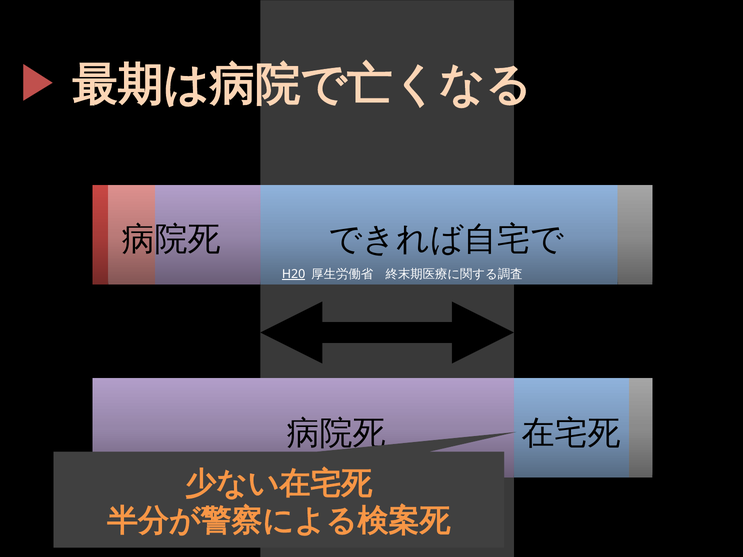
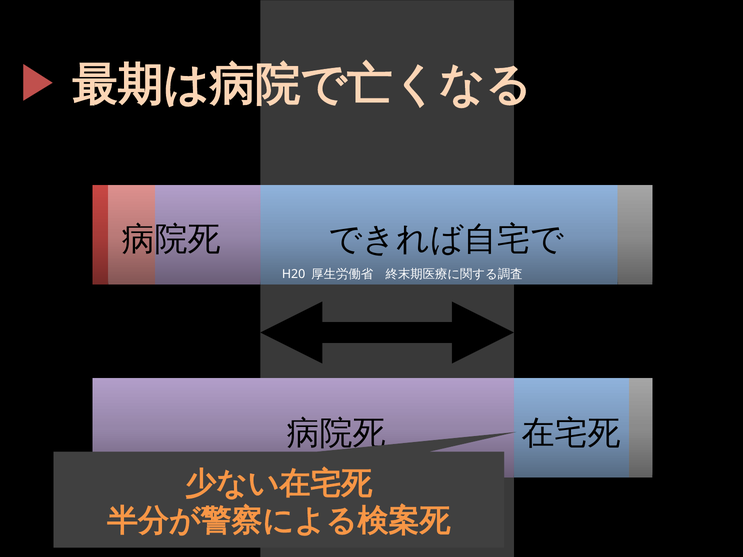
H20 underline: present -> none
